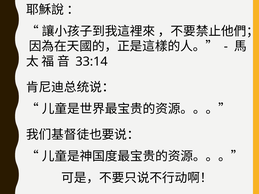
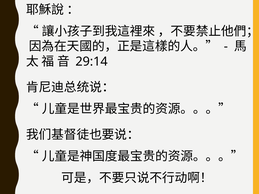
33:14: 33:14 -> 29:14
